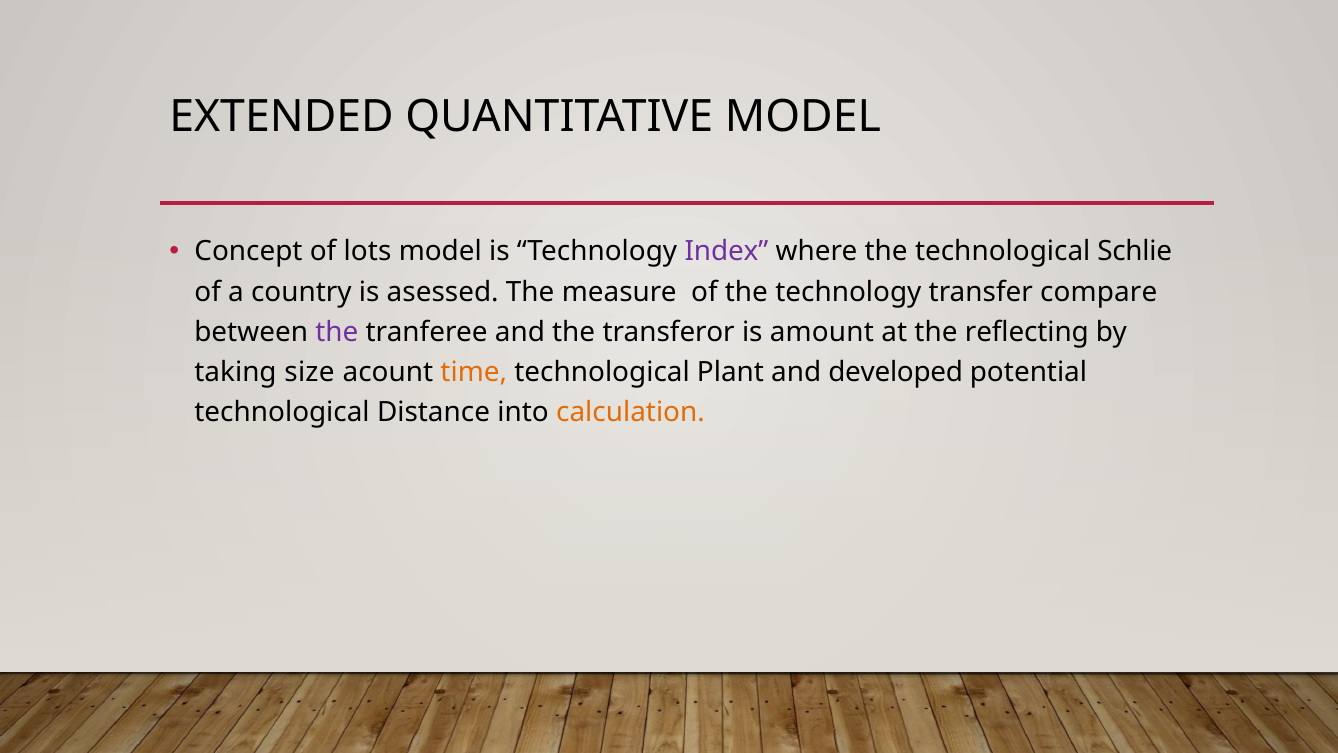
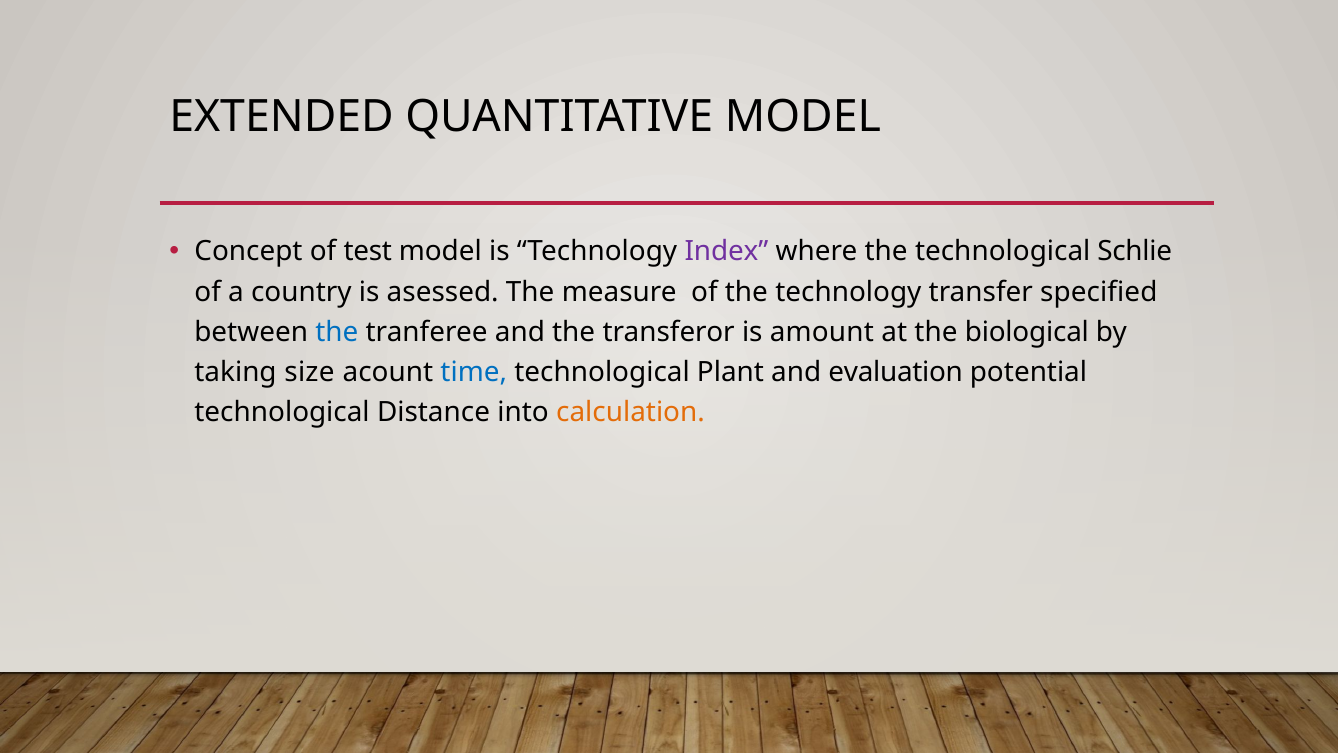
lots: lots -> test
compare: compare -> specified
the at (337, 332) colour: purple -> blue
reflecting: reflecting -> biological
time colour: orange -> blue
developed: developed -> evaluation
